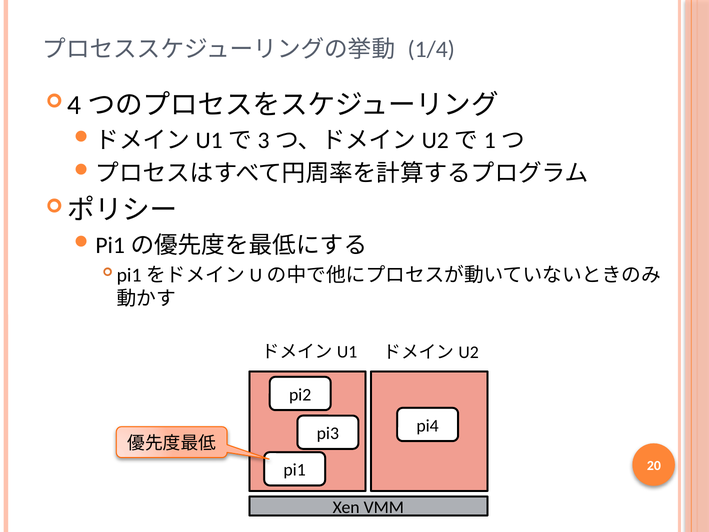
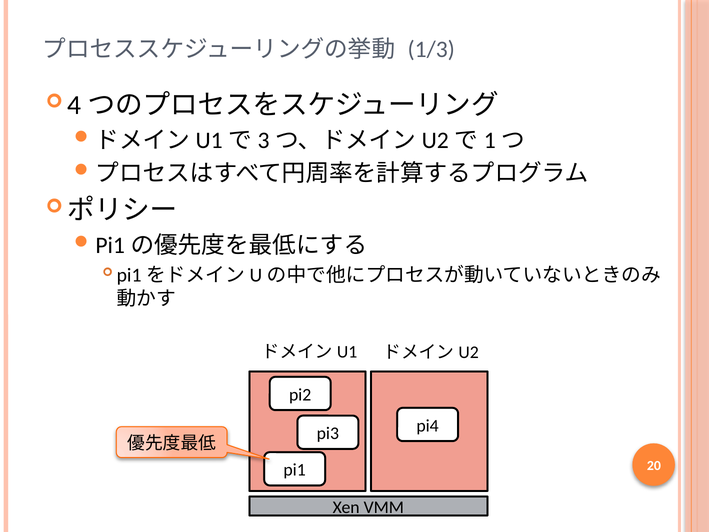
1/4: 1/4 -> 1/3
